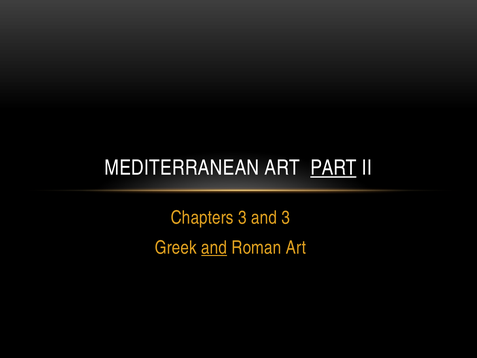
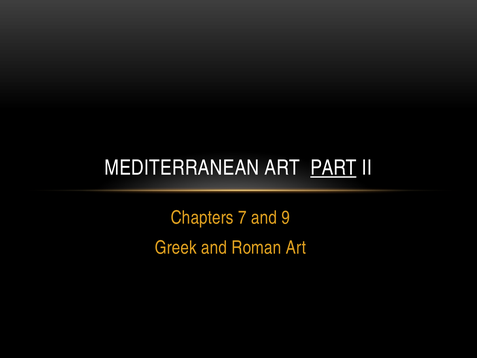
Chapters 3: 3 -> 7
and 3: 3 -> 9
and at (214, 247) underline: present -> none
